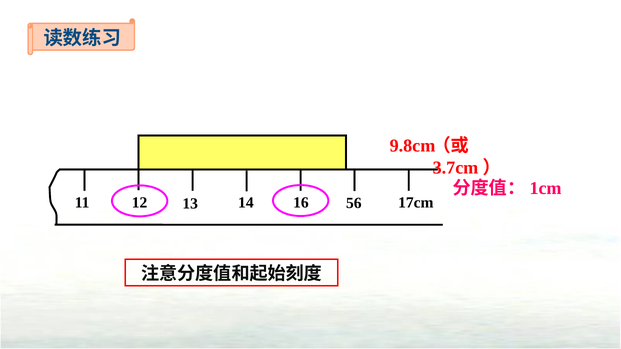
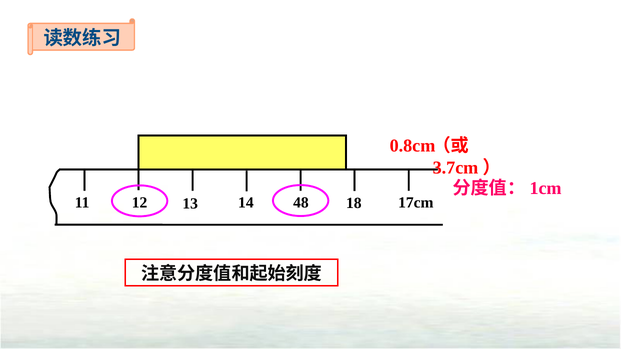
9.8cm: 9.8cm -> 0.8cm
16: 16 -> 48
56: 56 -> 18
